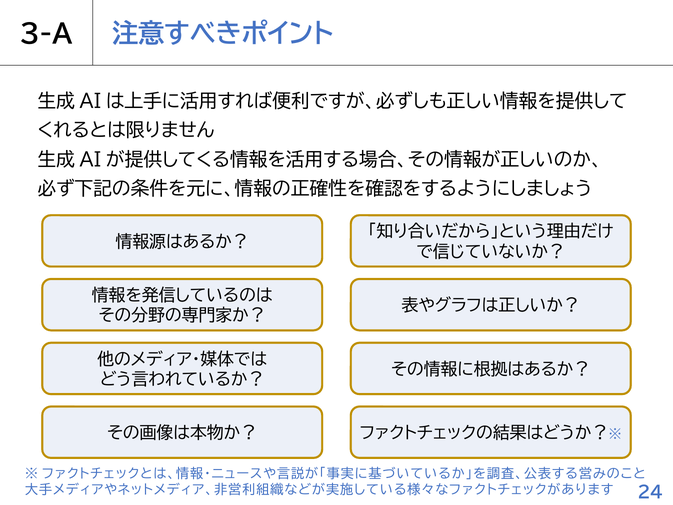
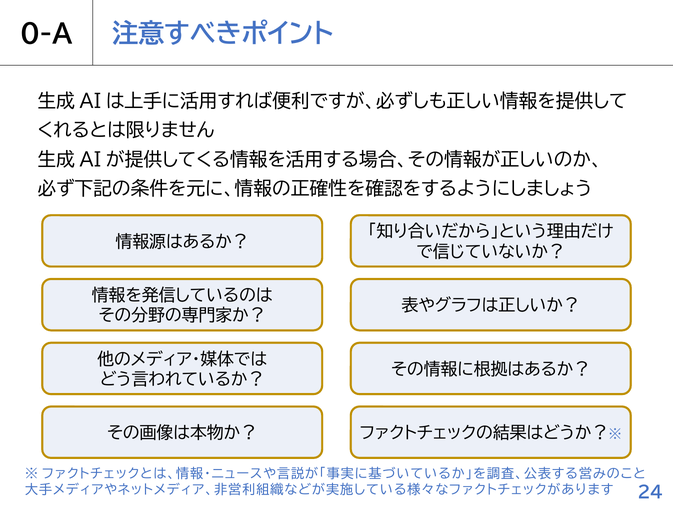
3-A: 3-A -> 0-A
